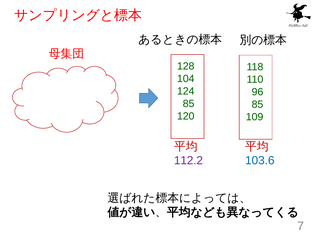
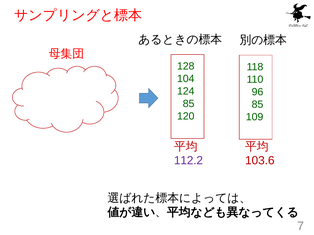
103.6 colour: blue -> red
